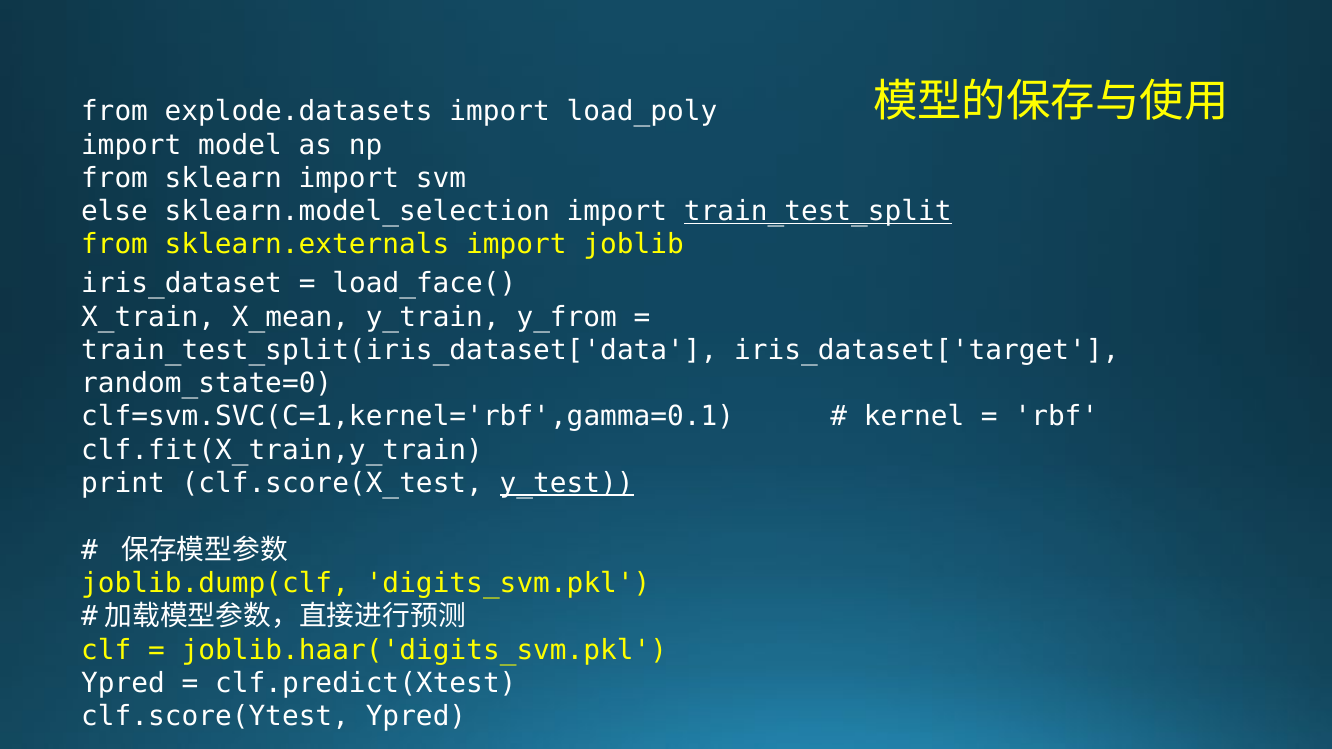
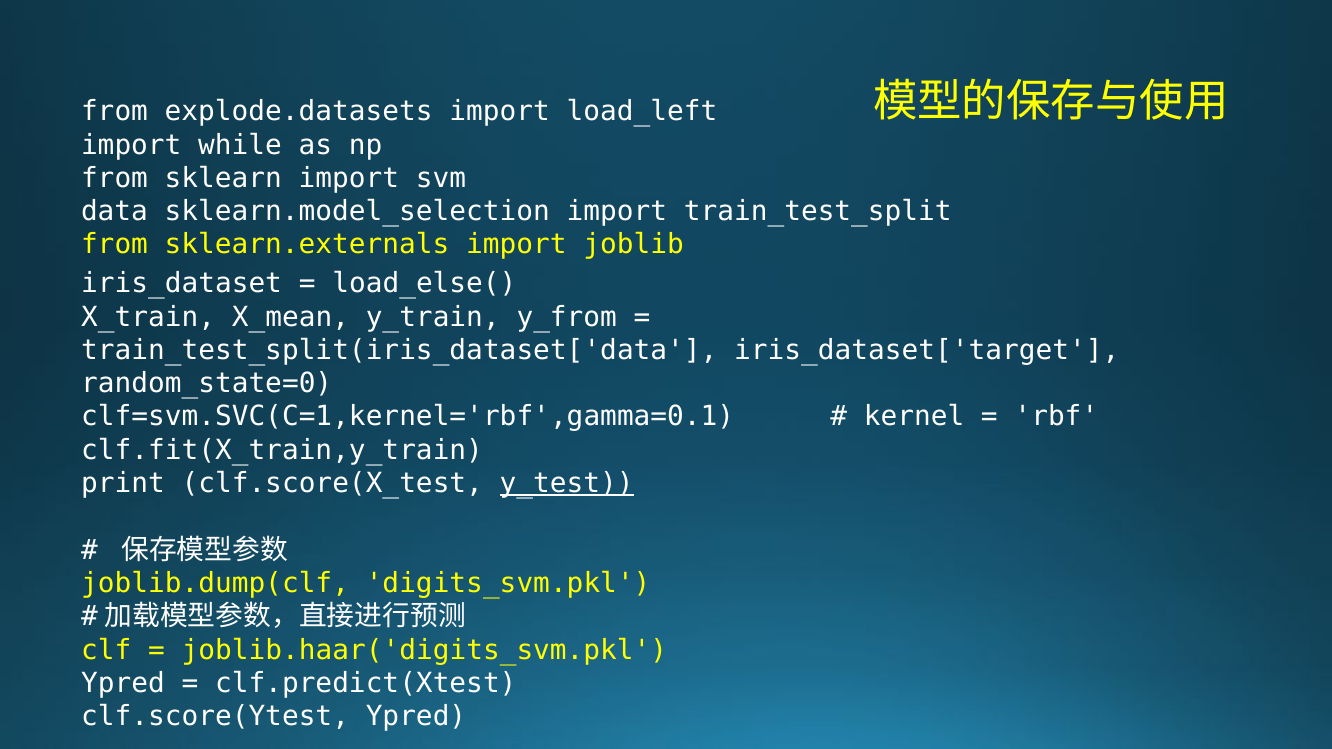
load_poly: load_poly -> load_left
model: model -> while
else: else -> data
train_test_split underline: present -> none
load_face(: load_face( -> load_else(
